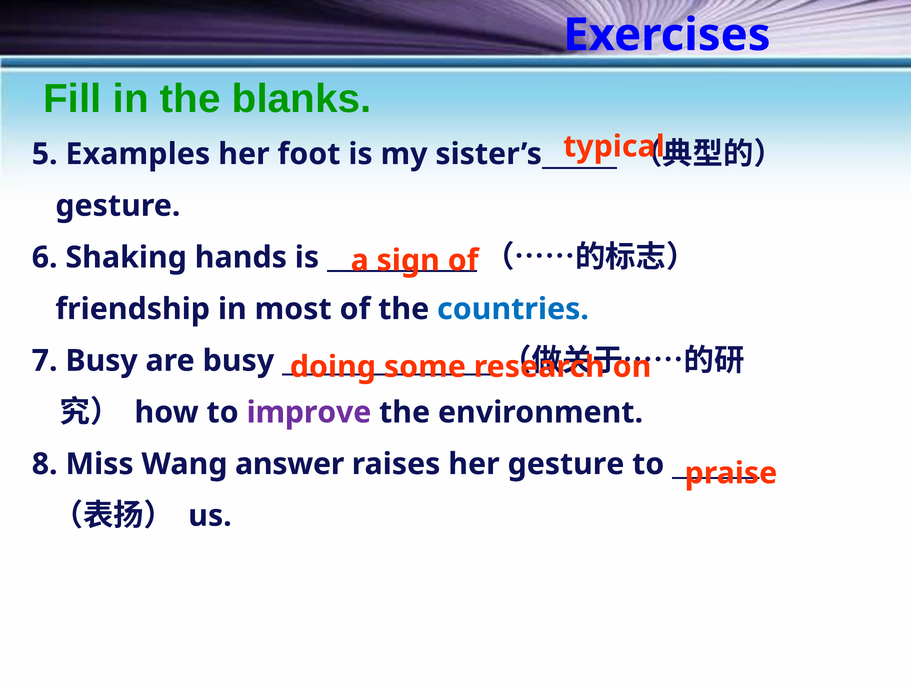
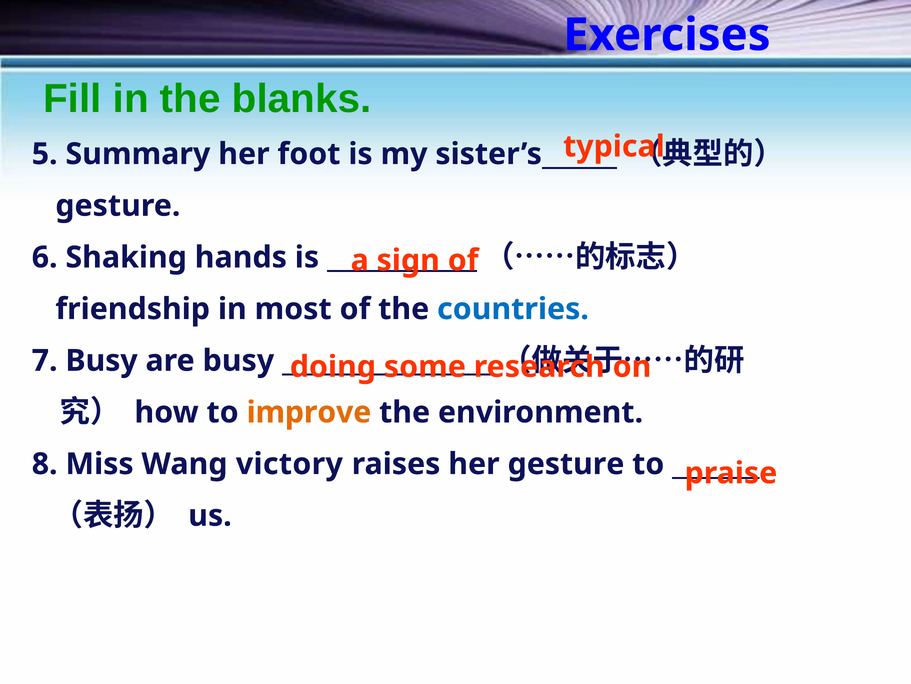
Examples: Examples -> Summary
improve colour: purple -> orange
answer: answer -> victory
